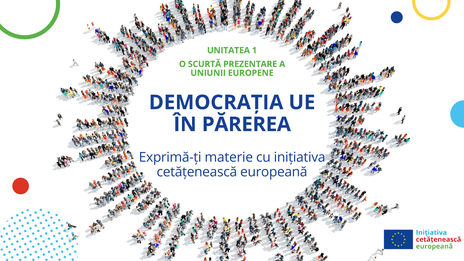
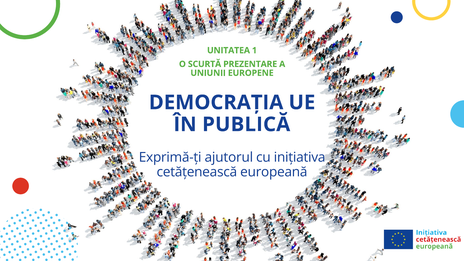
PĂREREA: PĂREREA -> PUBLICĂ
materie: materie -> ajutorul
